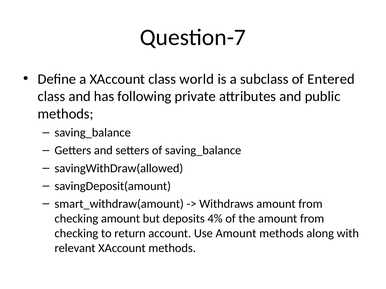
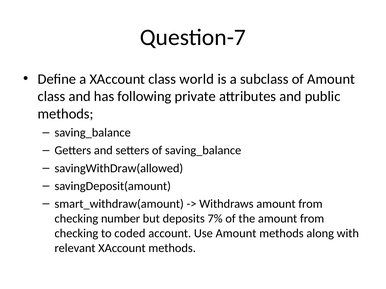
of Entered: Entered -> Amount
checking amount: amount -> number
4%: 4% -> 7%
return: return -> coded
